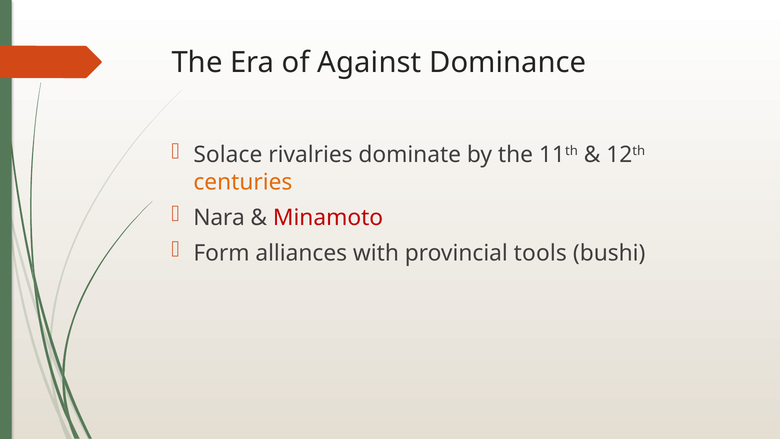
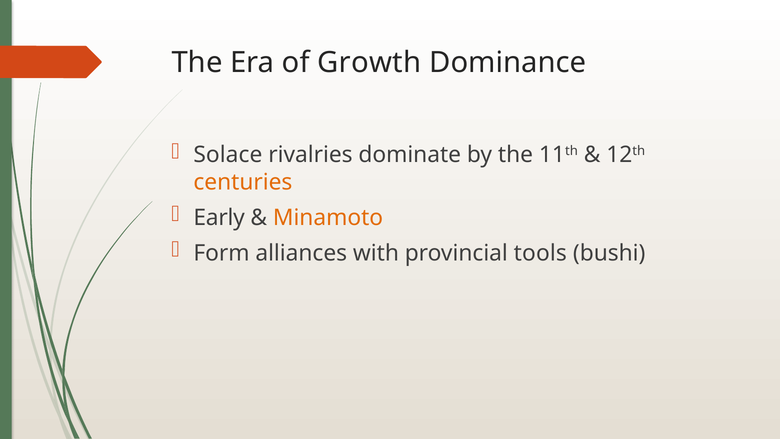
Against: Against -> Growth
Nara: Nara -> Early
Minamoto colour: red -> orange
